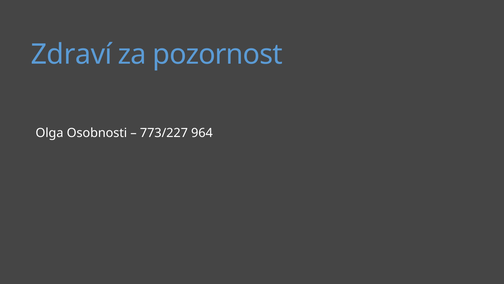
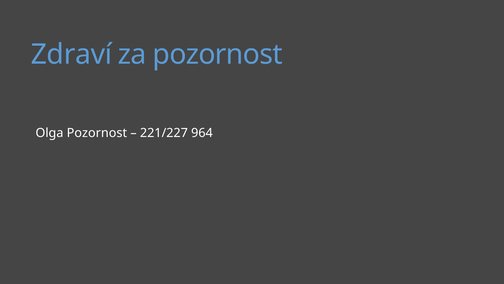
Olga Osobnosti: Osobnosti -> Pozornost
773/227: 773/227 -> 221/227
